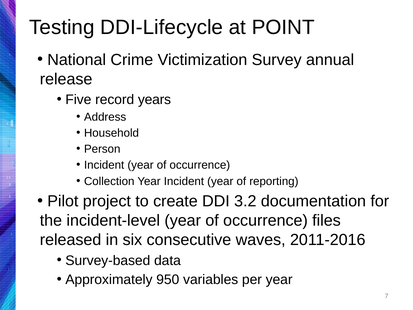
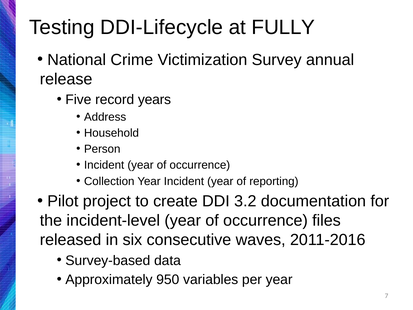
POINT: POINT -> FULLY
